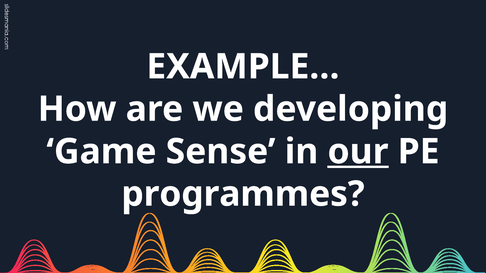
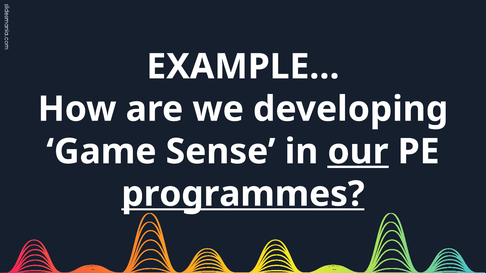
programmes underline: none -> present
